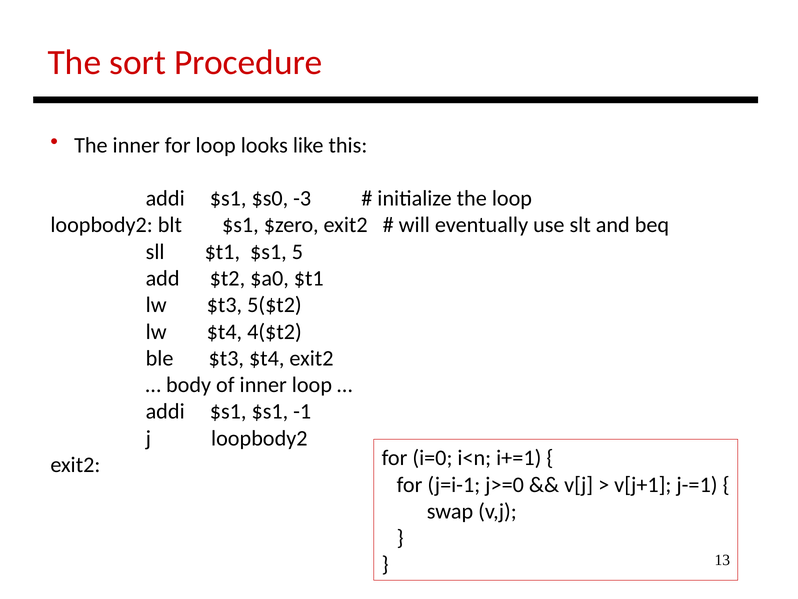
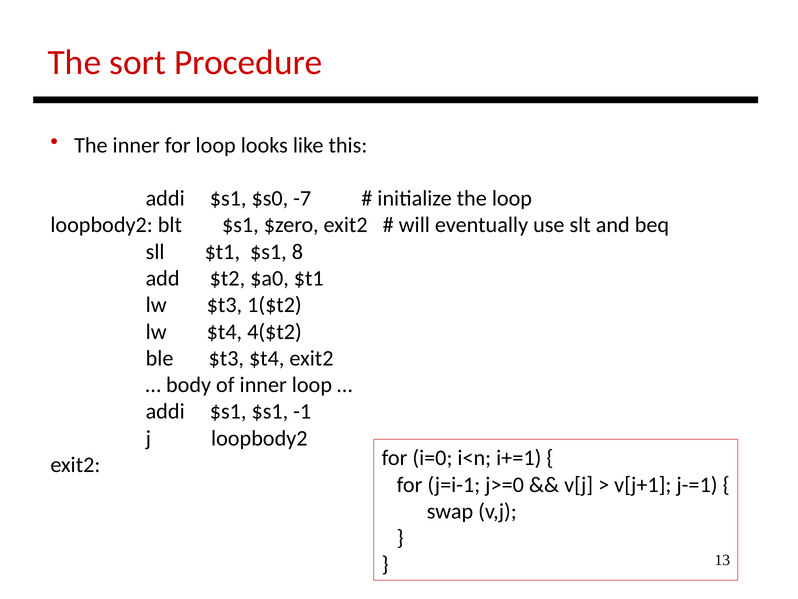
-3: -3 -> -7
5: 5 -> 8
5($t2: 5($t2 -> 1($t2
